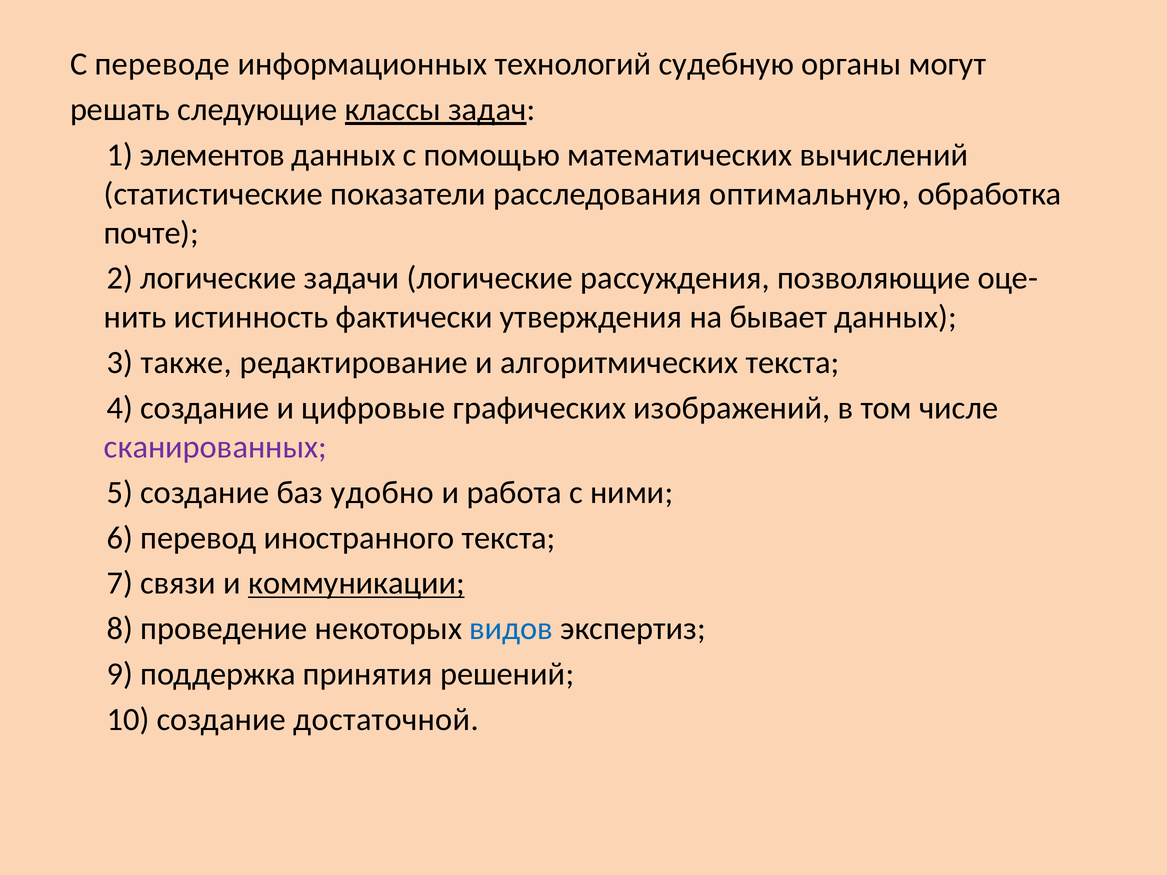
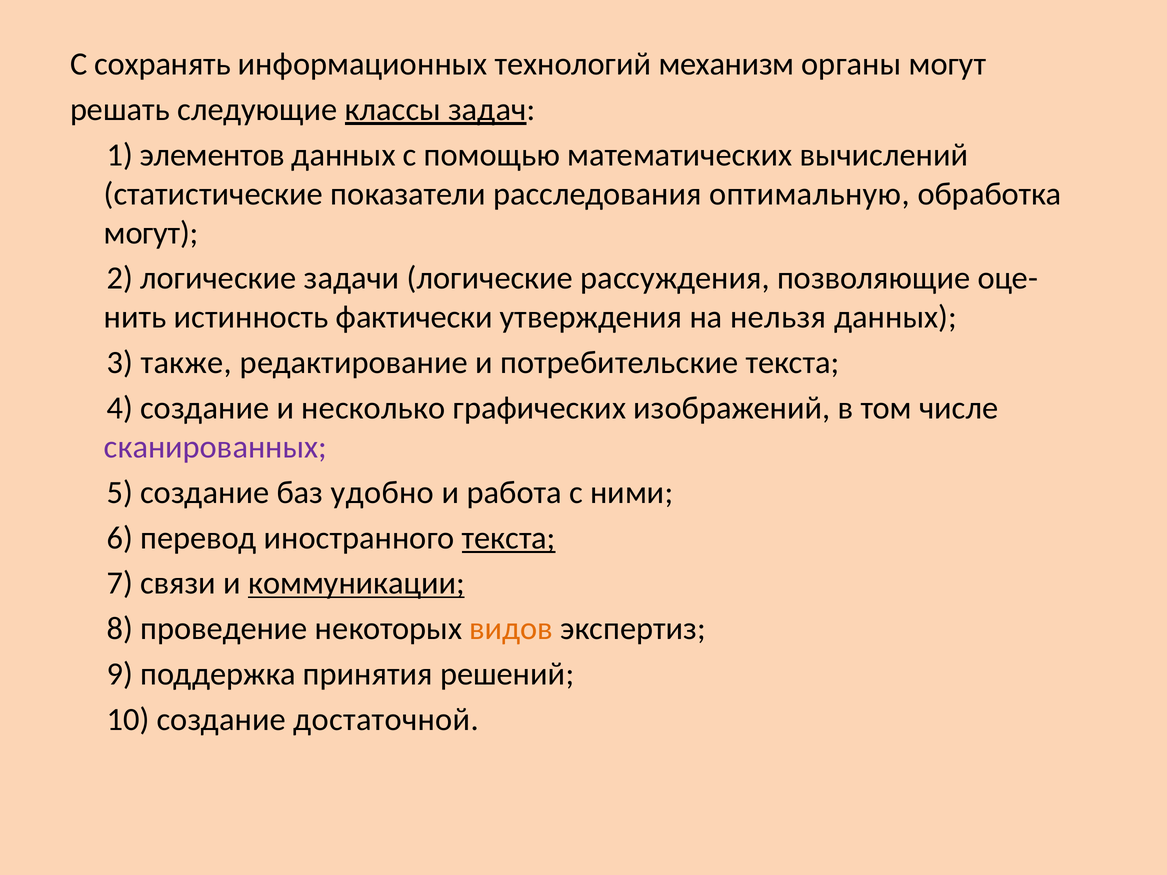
переводе: переводе -> сохранять
судебную: судебную -> механизм
почте at (151, 233): почте -> могут
бывает: бывает -> нельзя
алгоритмических: алгоритмических -> потребительские
цифровые: цифровые -> несколько
текста at (509, 538) underline: none -> present
видов colour: blue -> orange
